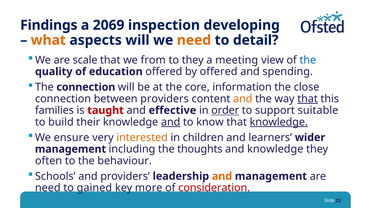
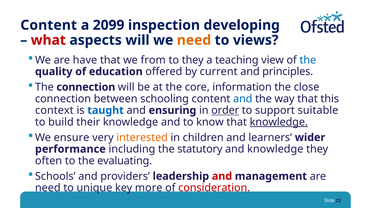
Findings at (49, 25): Findings -> Content
2069: 2069 -> 2099
what colour: orange -> red
detail: detail -> views
scale: scale -> have
meeting: meeting -> teaching
by offered: offered -> current
spending: spending -> principles
between providers: providers -> schooling
and at (243, 99) colour: orange -> blue
that at (308, 99) underline: present -> none
families: families -> context
taught colour: red -> blue
effective: effective -> ensuring
and at (171, 122) underline: present -> none
management at (70, 149): management -> performance
thoughts: thoughts -> statutory
behaviour: behaviour -> evaluating
and at (222, 176) colour: orange -> red
gained: gained -> unique
